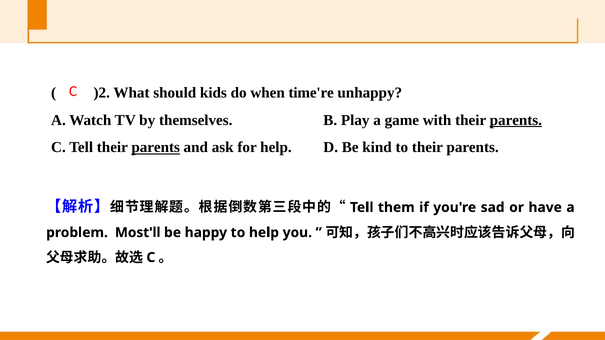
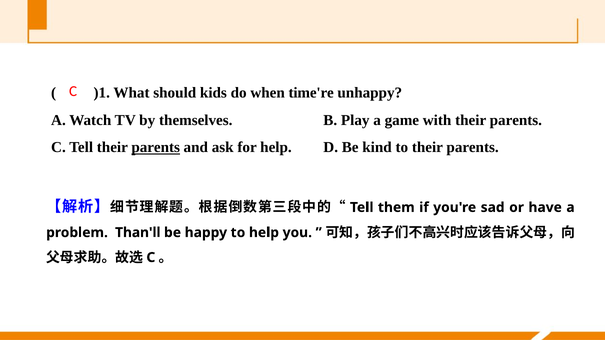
)2: )2 -> )1
parents at (516, 120) underline: present -> none
Most'll: Most'll -> Than'll
